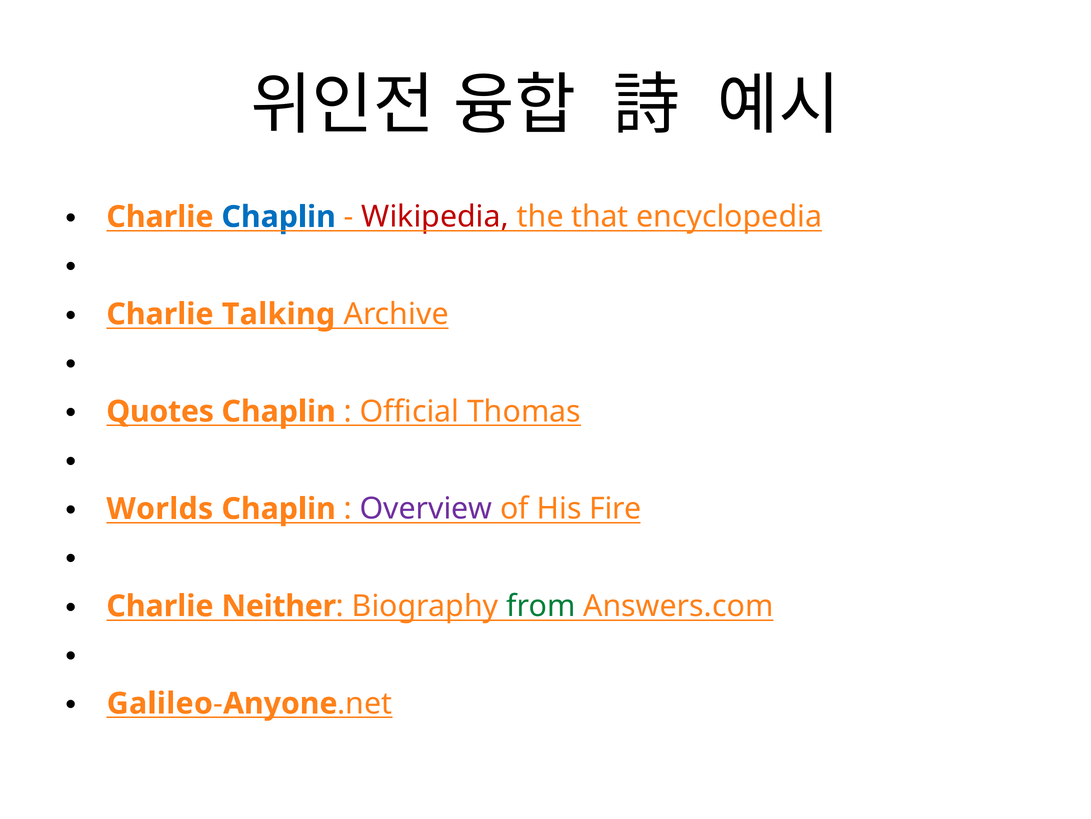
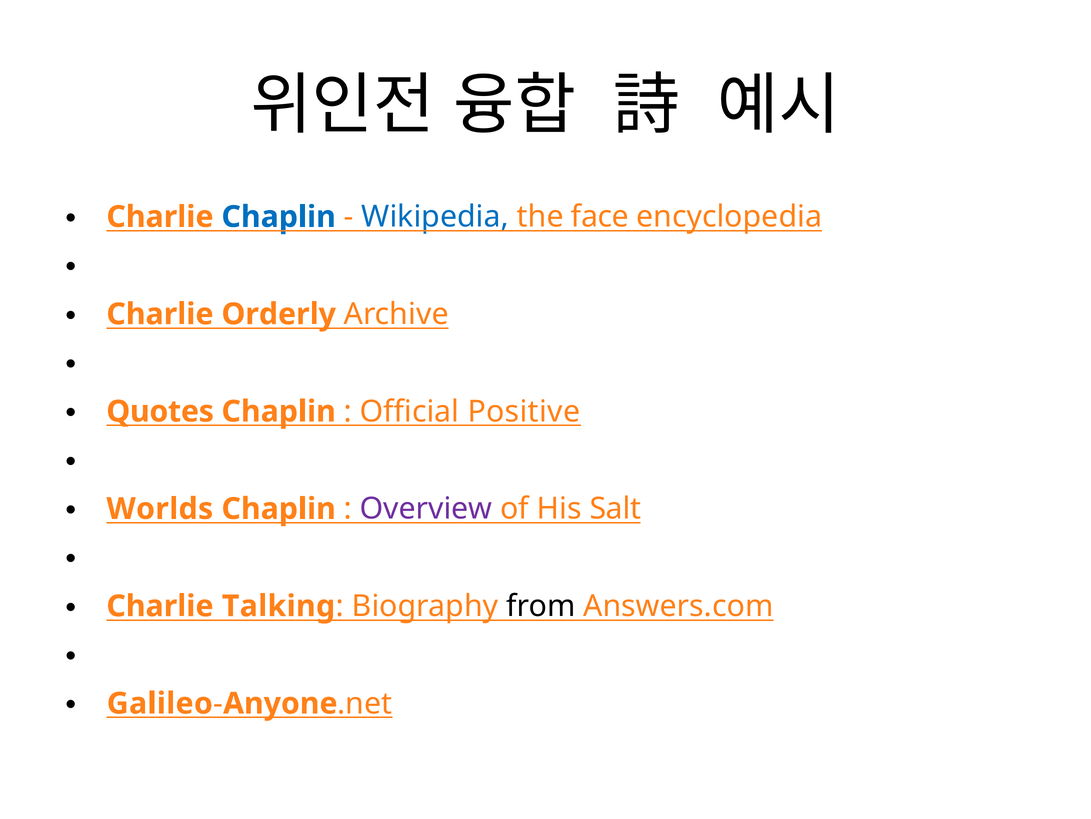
Wikipedia colour: red -> blue
that: that -> face
Talking: Talking -> Orderly
Thomas: Thomas -> Positive
Fire: Fire -> Salt
Neither: Neither -> Talking
from colour: green -> black
